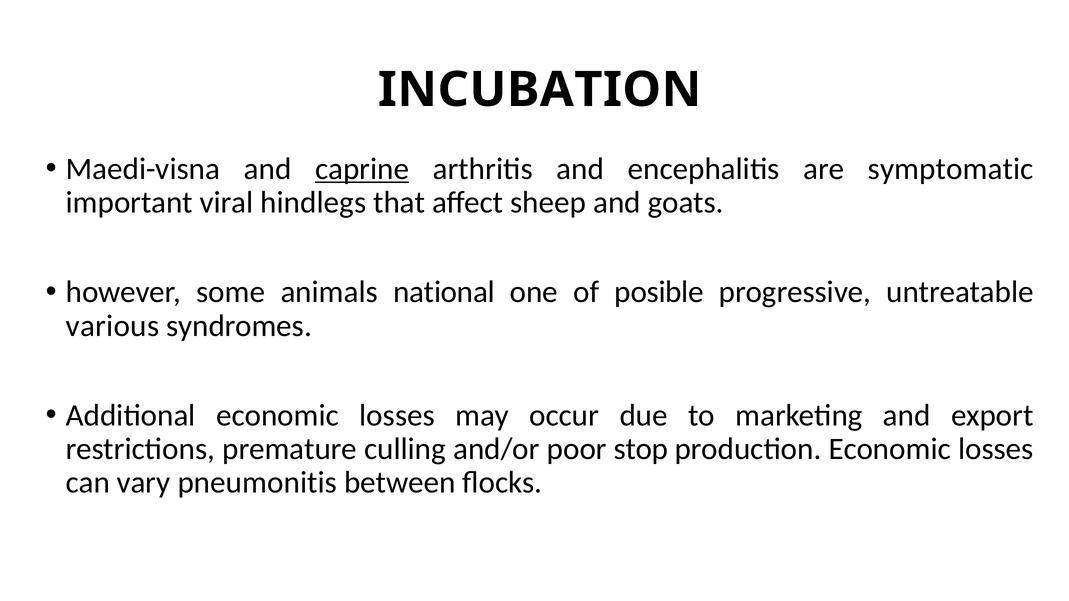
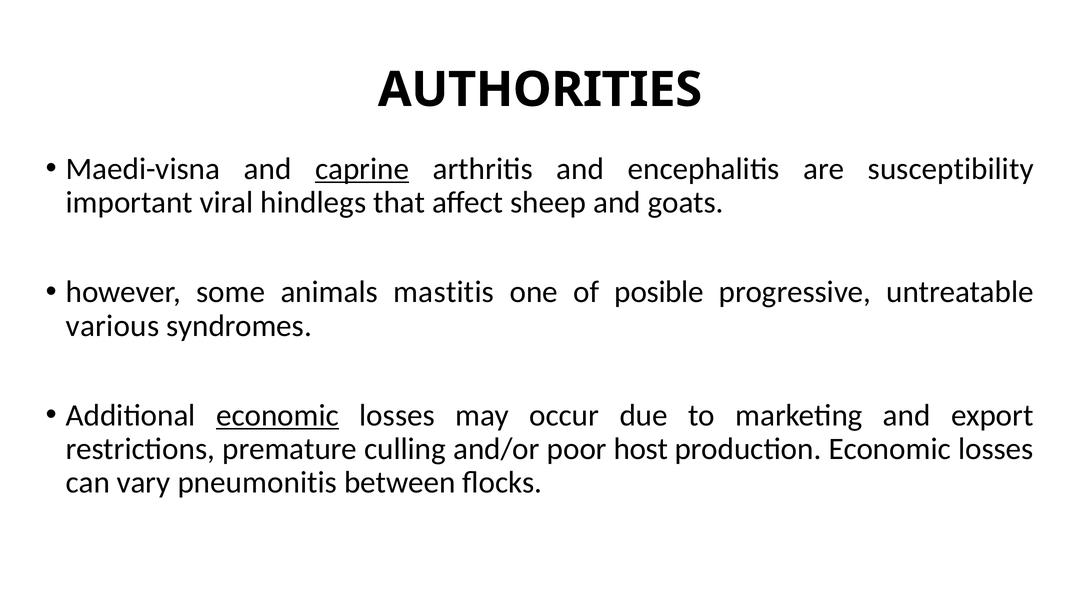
INCUBATION: INCUBATION -> AUTHORITIES
symptomatic: symptomatic -> susceptibility
national: national -> mastitis
economic at (277, 416) underline: none -> present
stop: stop -> host
